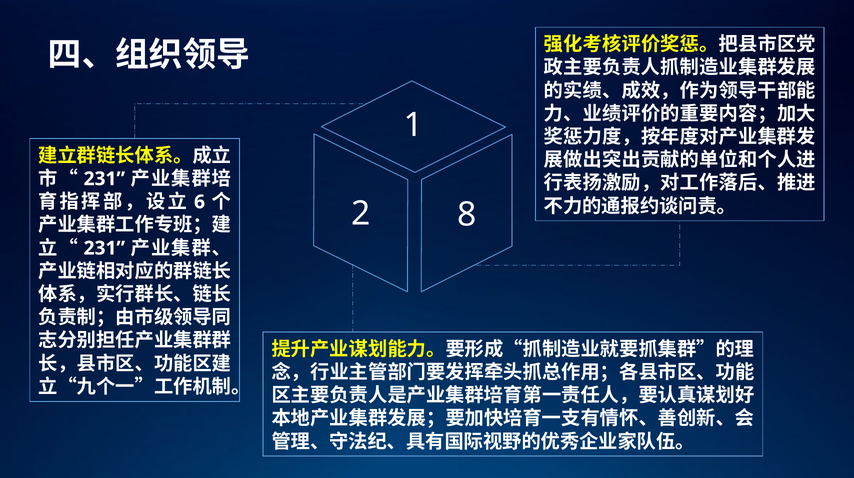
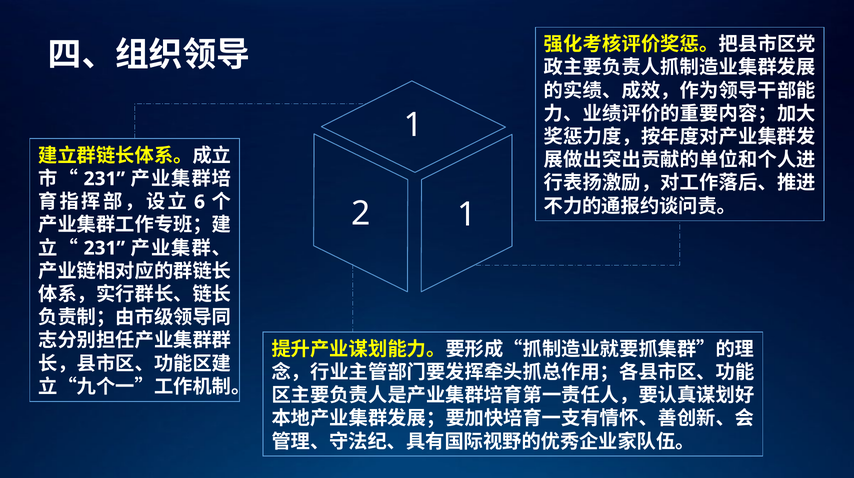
2 8: 8 -> 1
